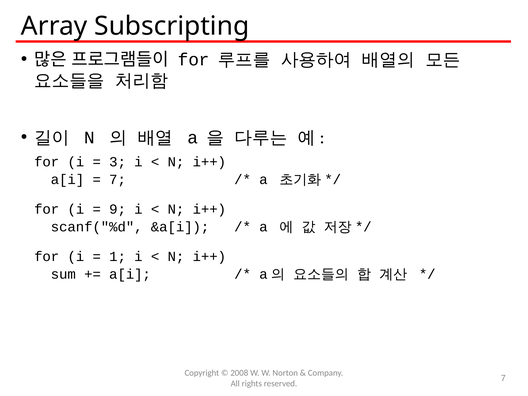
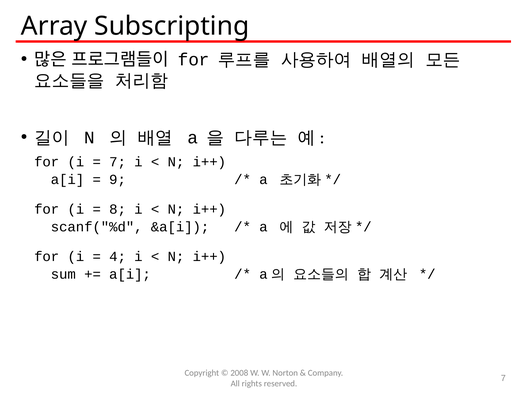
3 at (118, 162): 3 -> 7
7 at (118, 180): 7 -> 9
9: 9 -> 8
1: 1 -> 4
